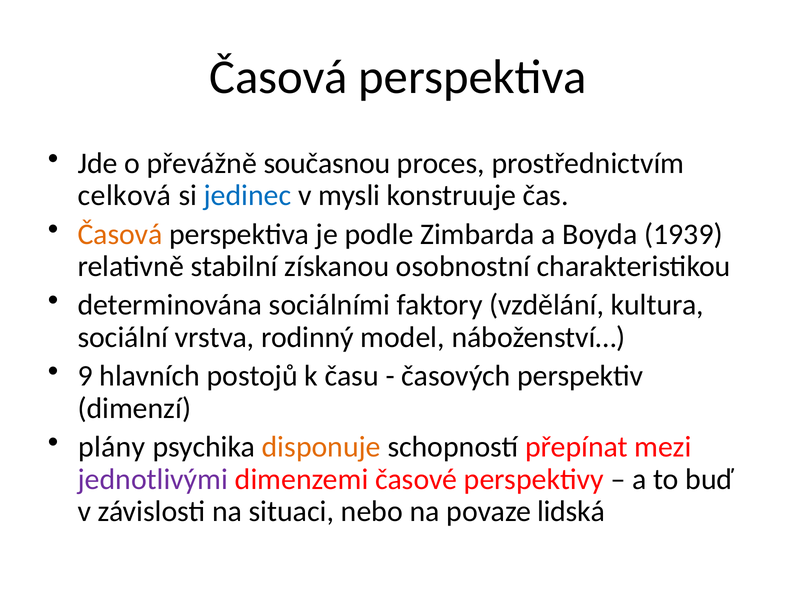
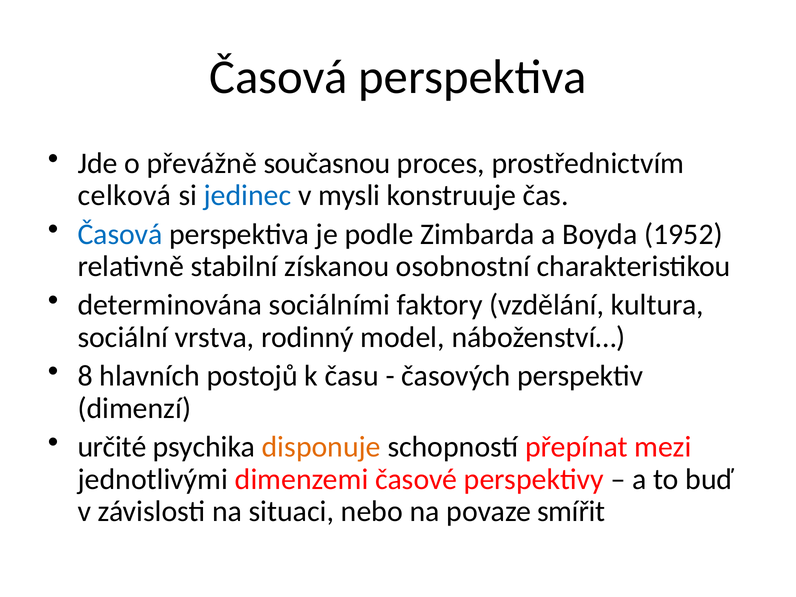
Časová at (120, 234) colour: orange -> blue
1939: 1939 -> 1952
9: 9 -> 8
plány: plány -> určité
jednotlivými colour: purple -> black
lidská: lidská -> smířit
